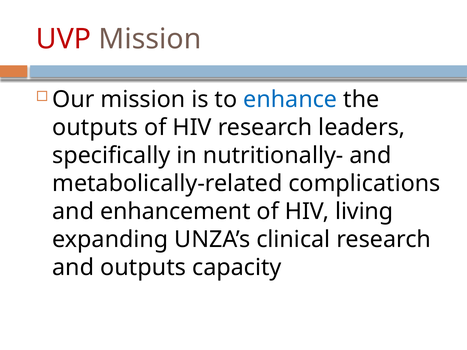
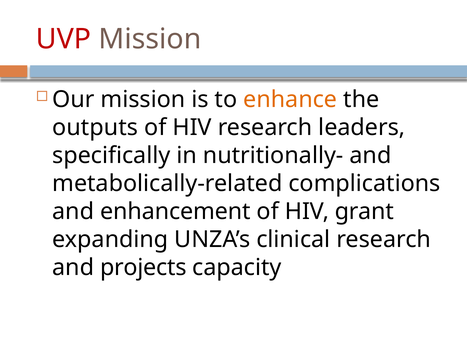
enhance colour: blue -> orange
living: living -> grant
and outputs: outputs -> projects
